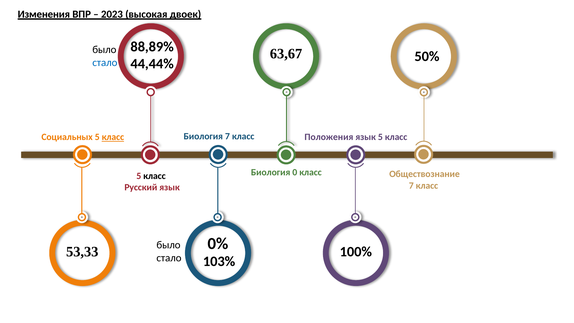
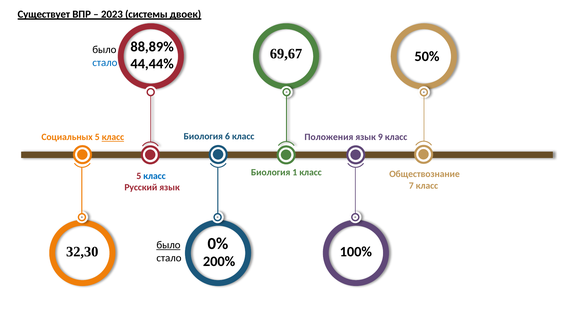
Изменения: Изменения -> Существует
высокая: высокая -> системы
63,67: 63,67 -> 69,67
Биология 7: 7 -> 6
язык 5: 5 -> 9
0: 0 -> 1
класс at (155, 176) colour: black -> blue
было at (168, 245) underline: none -> present
53,33: 53,33 -> 32,30
103%: 103% -> 200%
